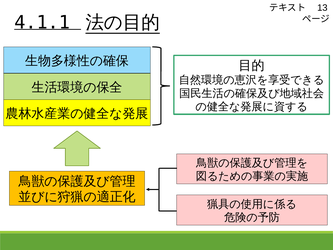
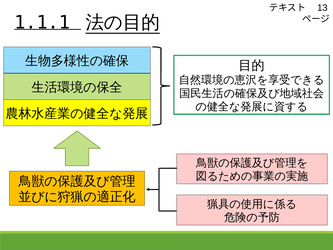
4.1.1: 4.1.1 -> 1.1.1
